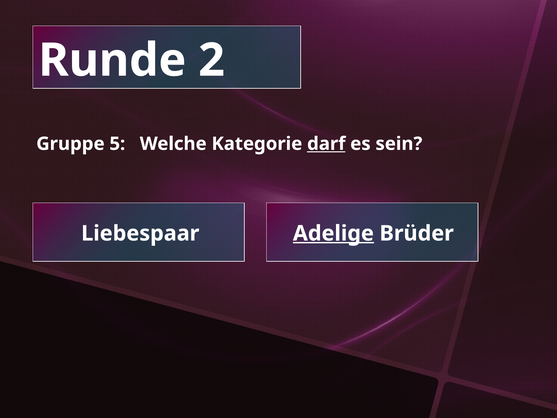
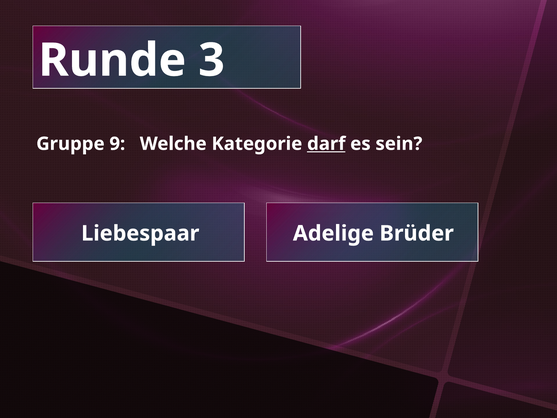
2: 2 -> 3
5: 5 -> 9
Adelige underline: present -> none
